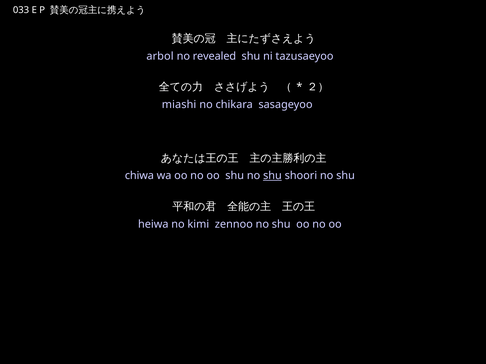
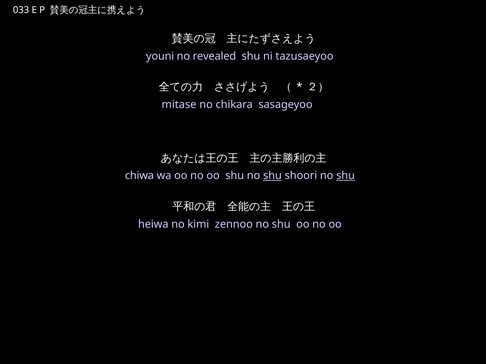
arbol: arbol -> youni
miashi: miashi -> mitase
shu at (346, 176) underline: none -> present
